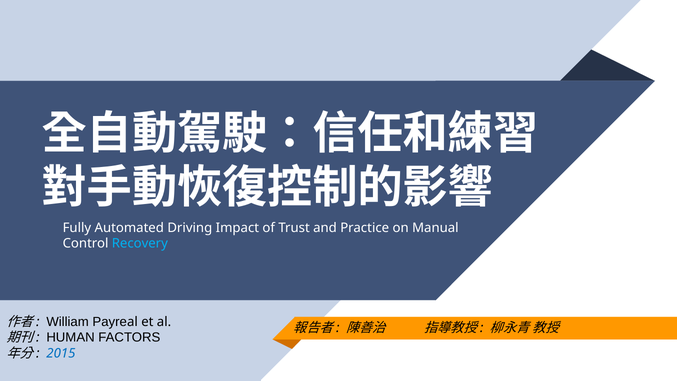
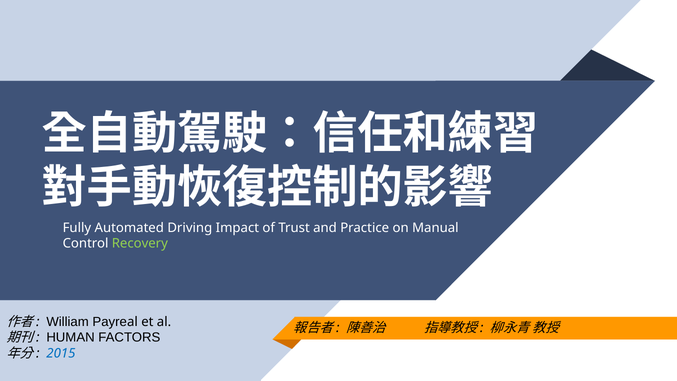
Recovery colour: light blue -> light green
